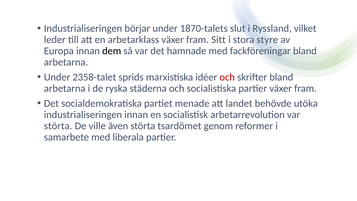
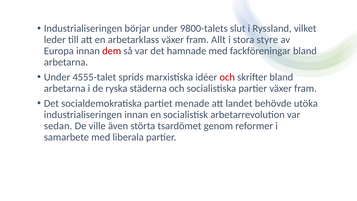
1870-talets: 1870-talets -> 9800-talets
Sitt: Sitt -> Allt
dem colour: black -> red
2358-talet: 2358-talet -> 4555-talet
störta at (58, 126): störta -> sedan
